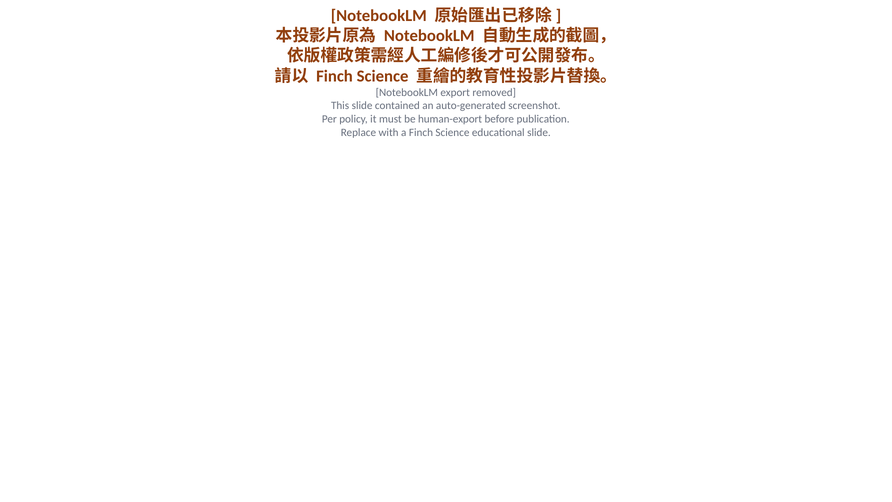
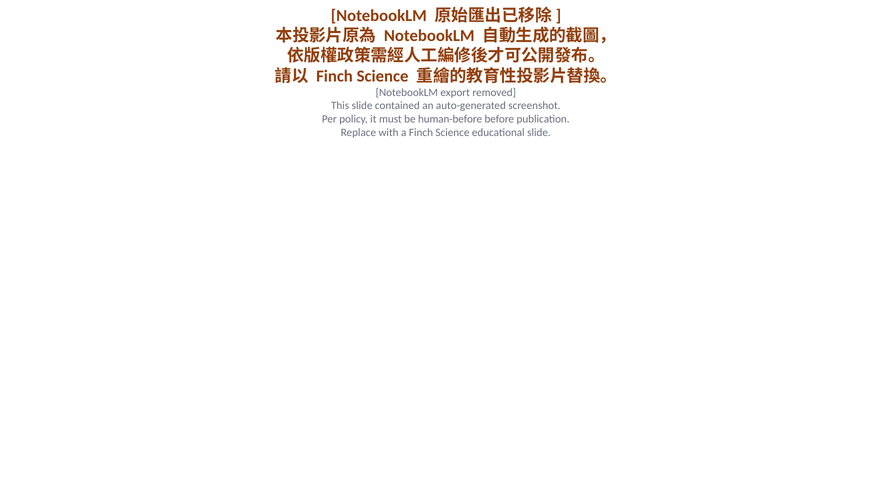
human-export: human-export -> human-before
